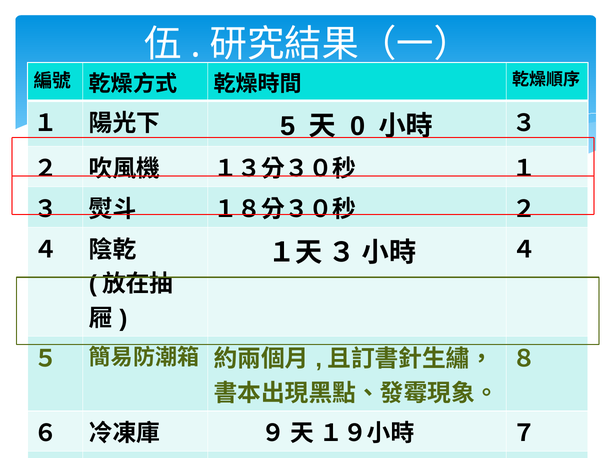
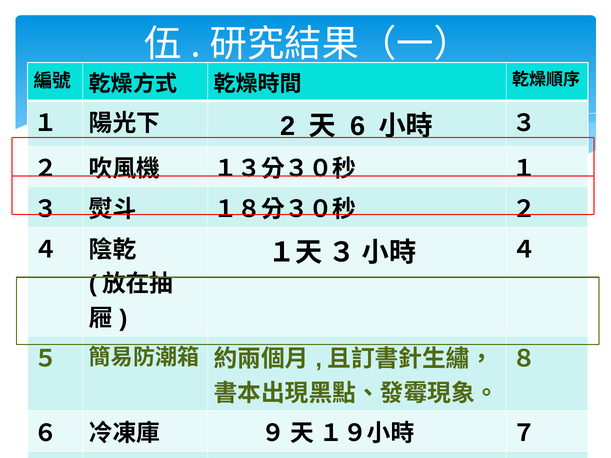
5: 5 -> 2
0: 0 -> 6
